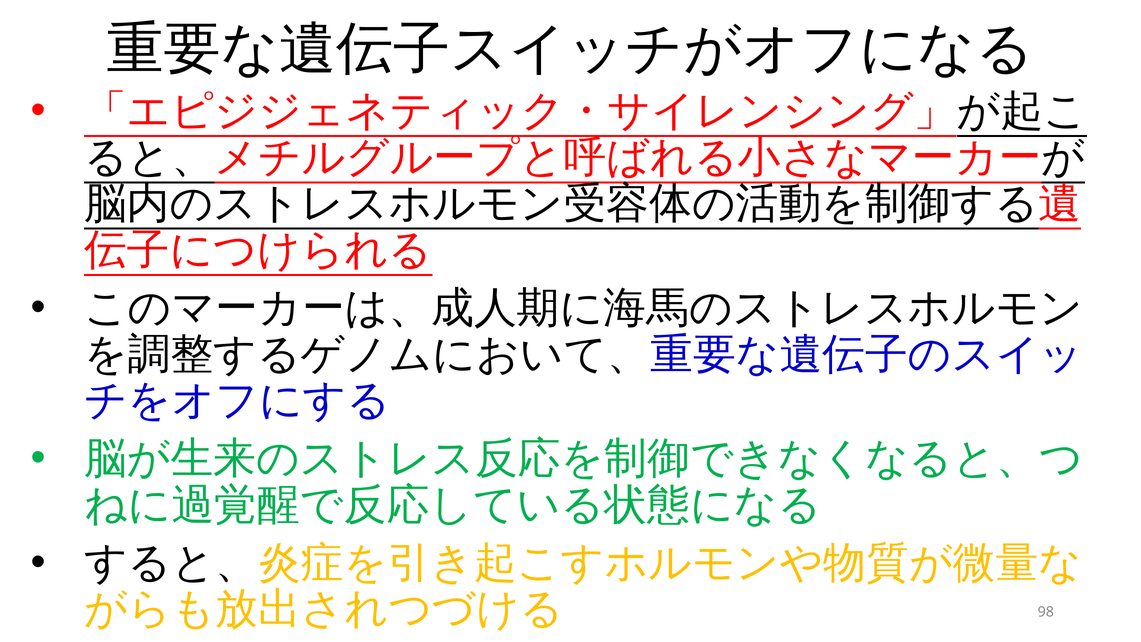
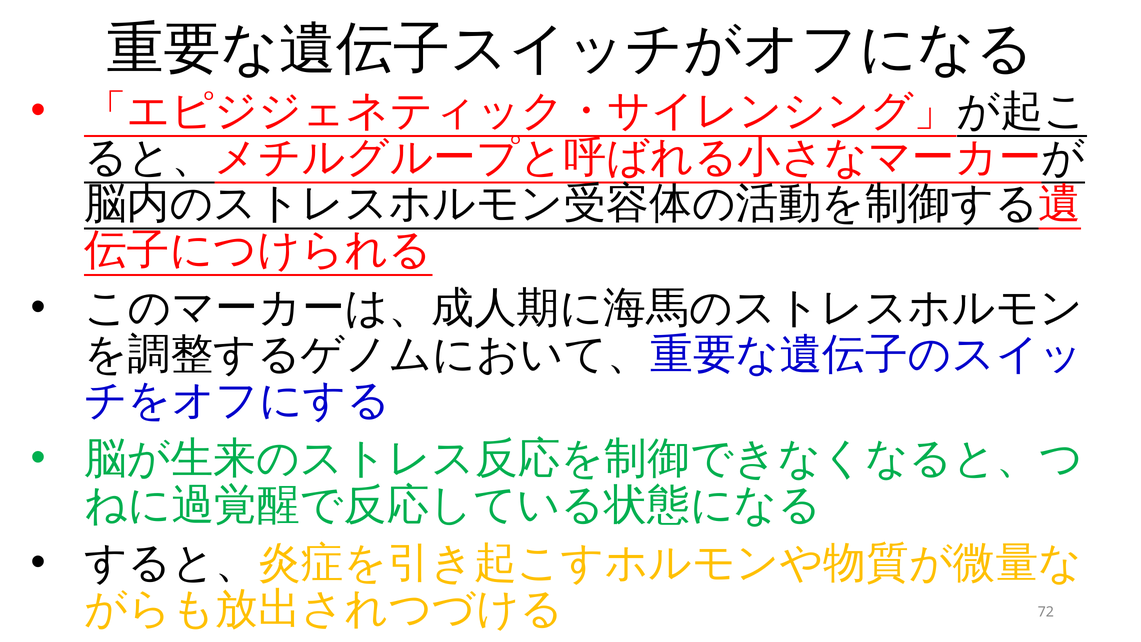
98: 98 -> 72
